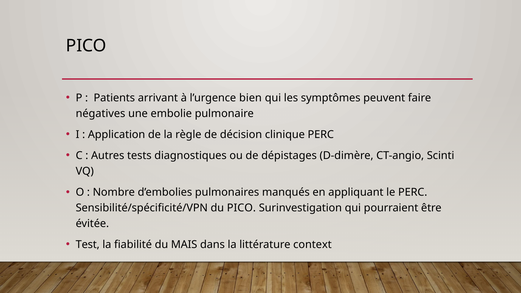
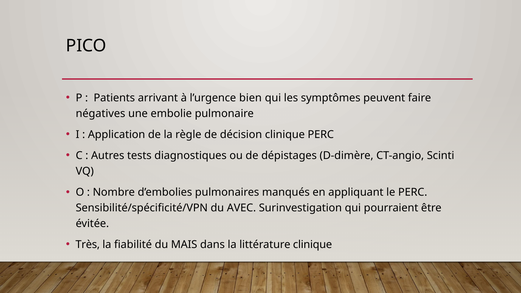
du PICO: PICO -> AVEC
Test: Test -> Très
littérature context: context -> clinique
